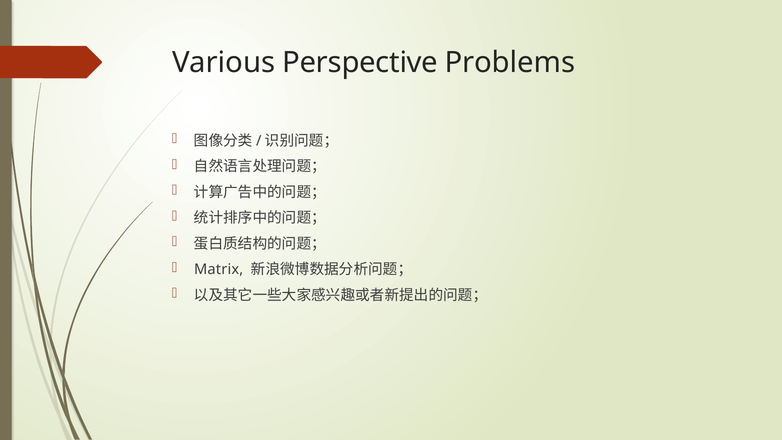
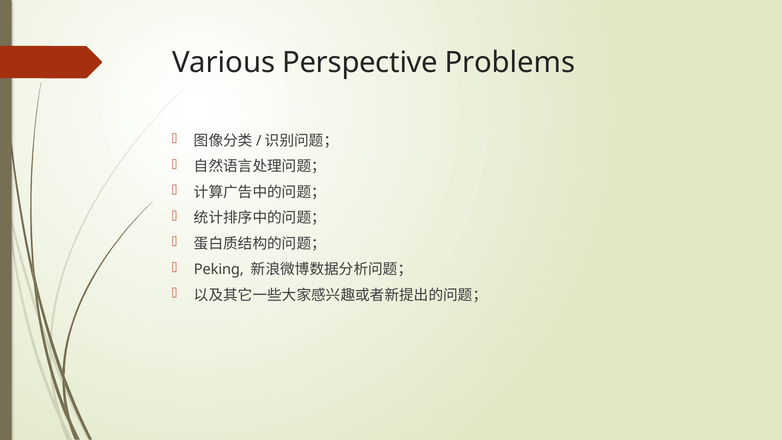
Matrix: Matrix -> Peking
